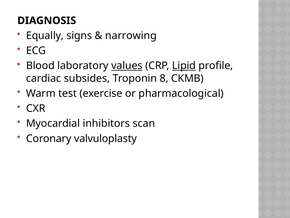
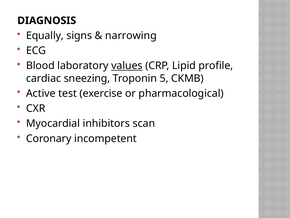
Lipid underline: present -> none
subsides: subsides -> sneezing
8: 8 -> 5
Warm: Warm -> Active
valvuloplasty: valvuloplasty -> incompetent
